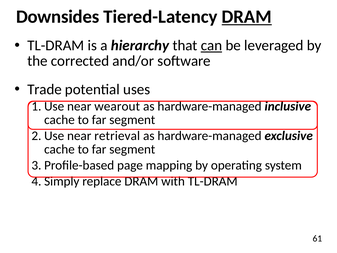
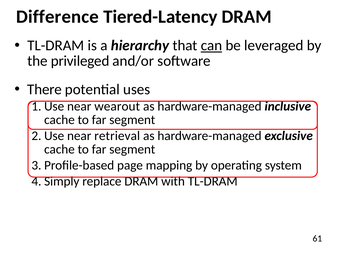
Downsides: Downsides -> Difference
DRAM at (247, 17) underline: present -> none
corrected: corrected -> privileged
Trade: Trade -> There
